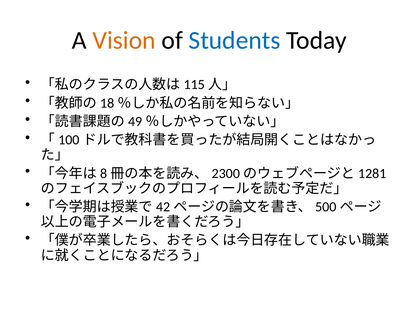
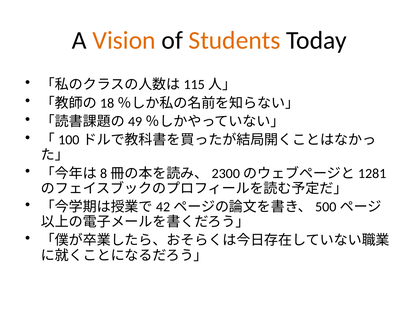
Students colour: blue -> orange
